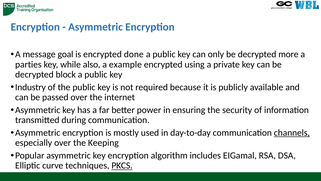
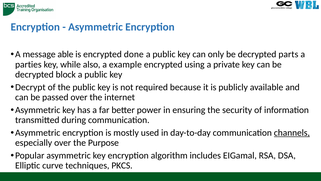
goal: goal -> able
more: more -> parts
Industry: Industry -> Decrypt
Keeping: Keeping -> Purpose
PKCS underline: present -> none
